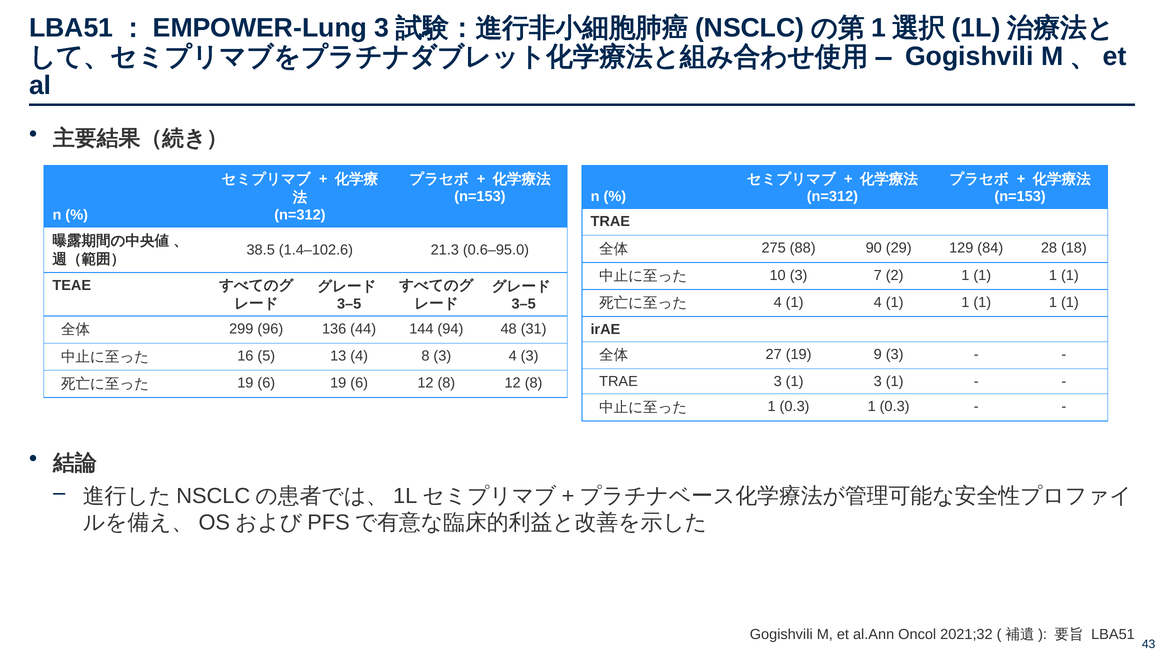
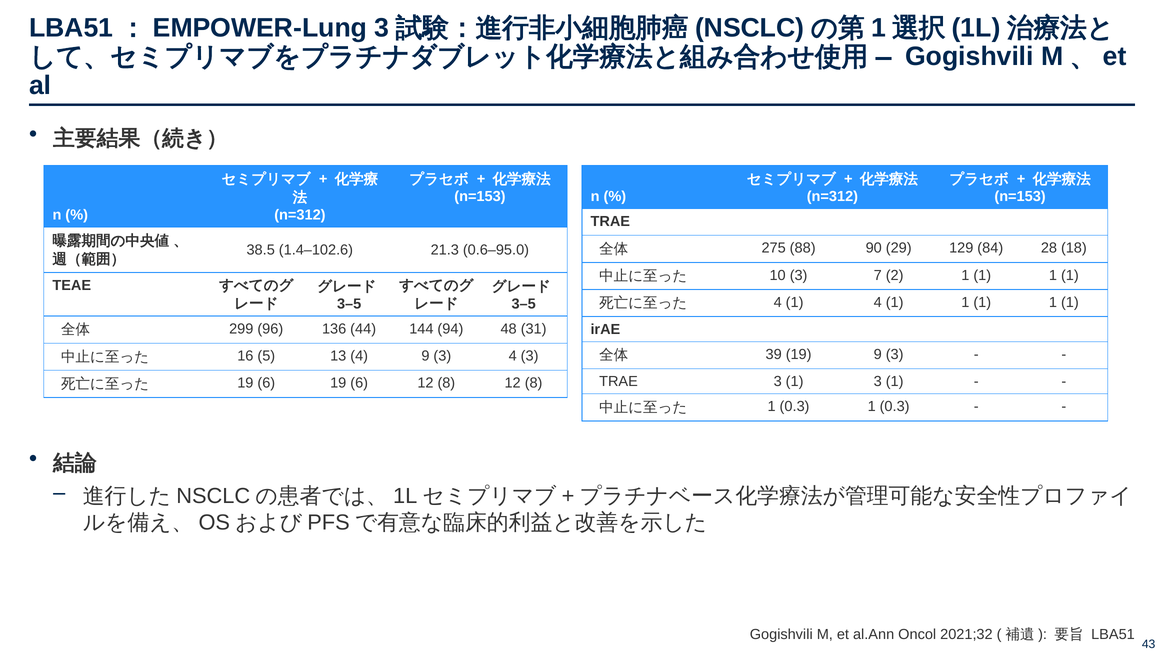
27: 27 -> 39
4 8: 8 -> 9
